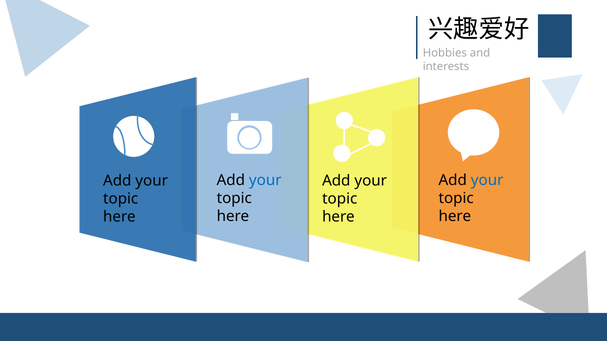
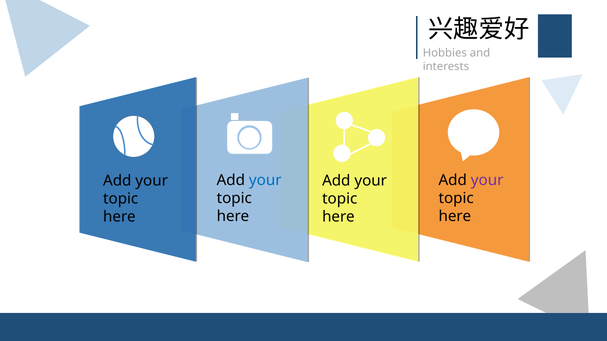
your at (487, 180) colour: blue -> purple
